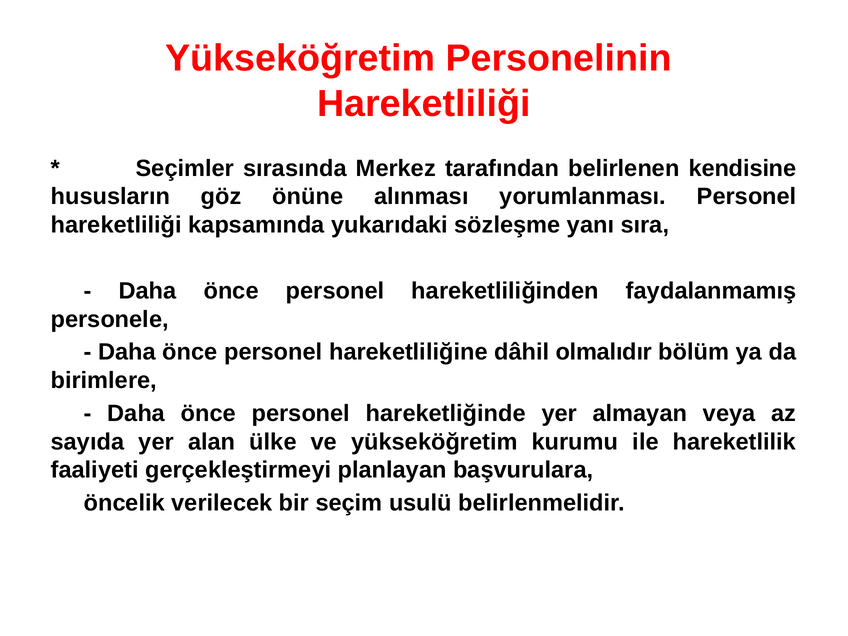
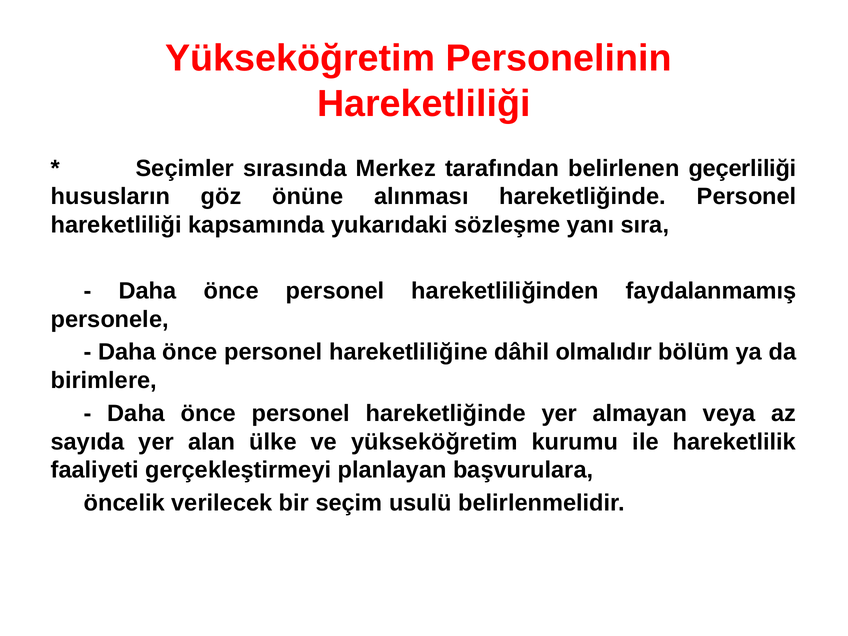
kendisine: kendisine -> geçerliliği
alınması yorumlanması: yorumlanması -> hareketliğinde
